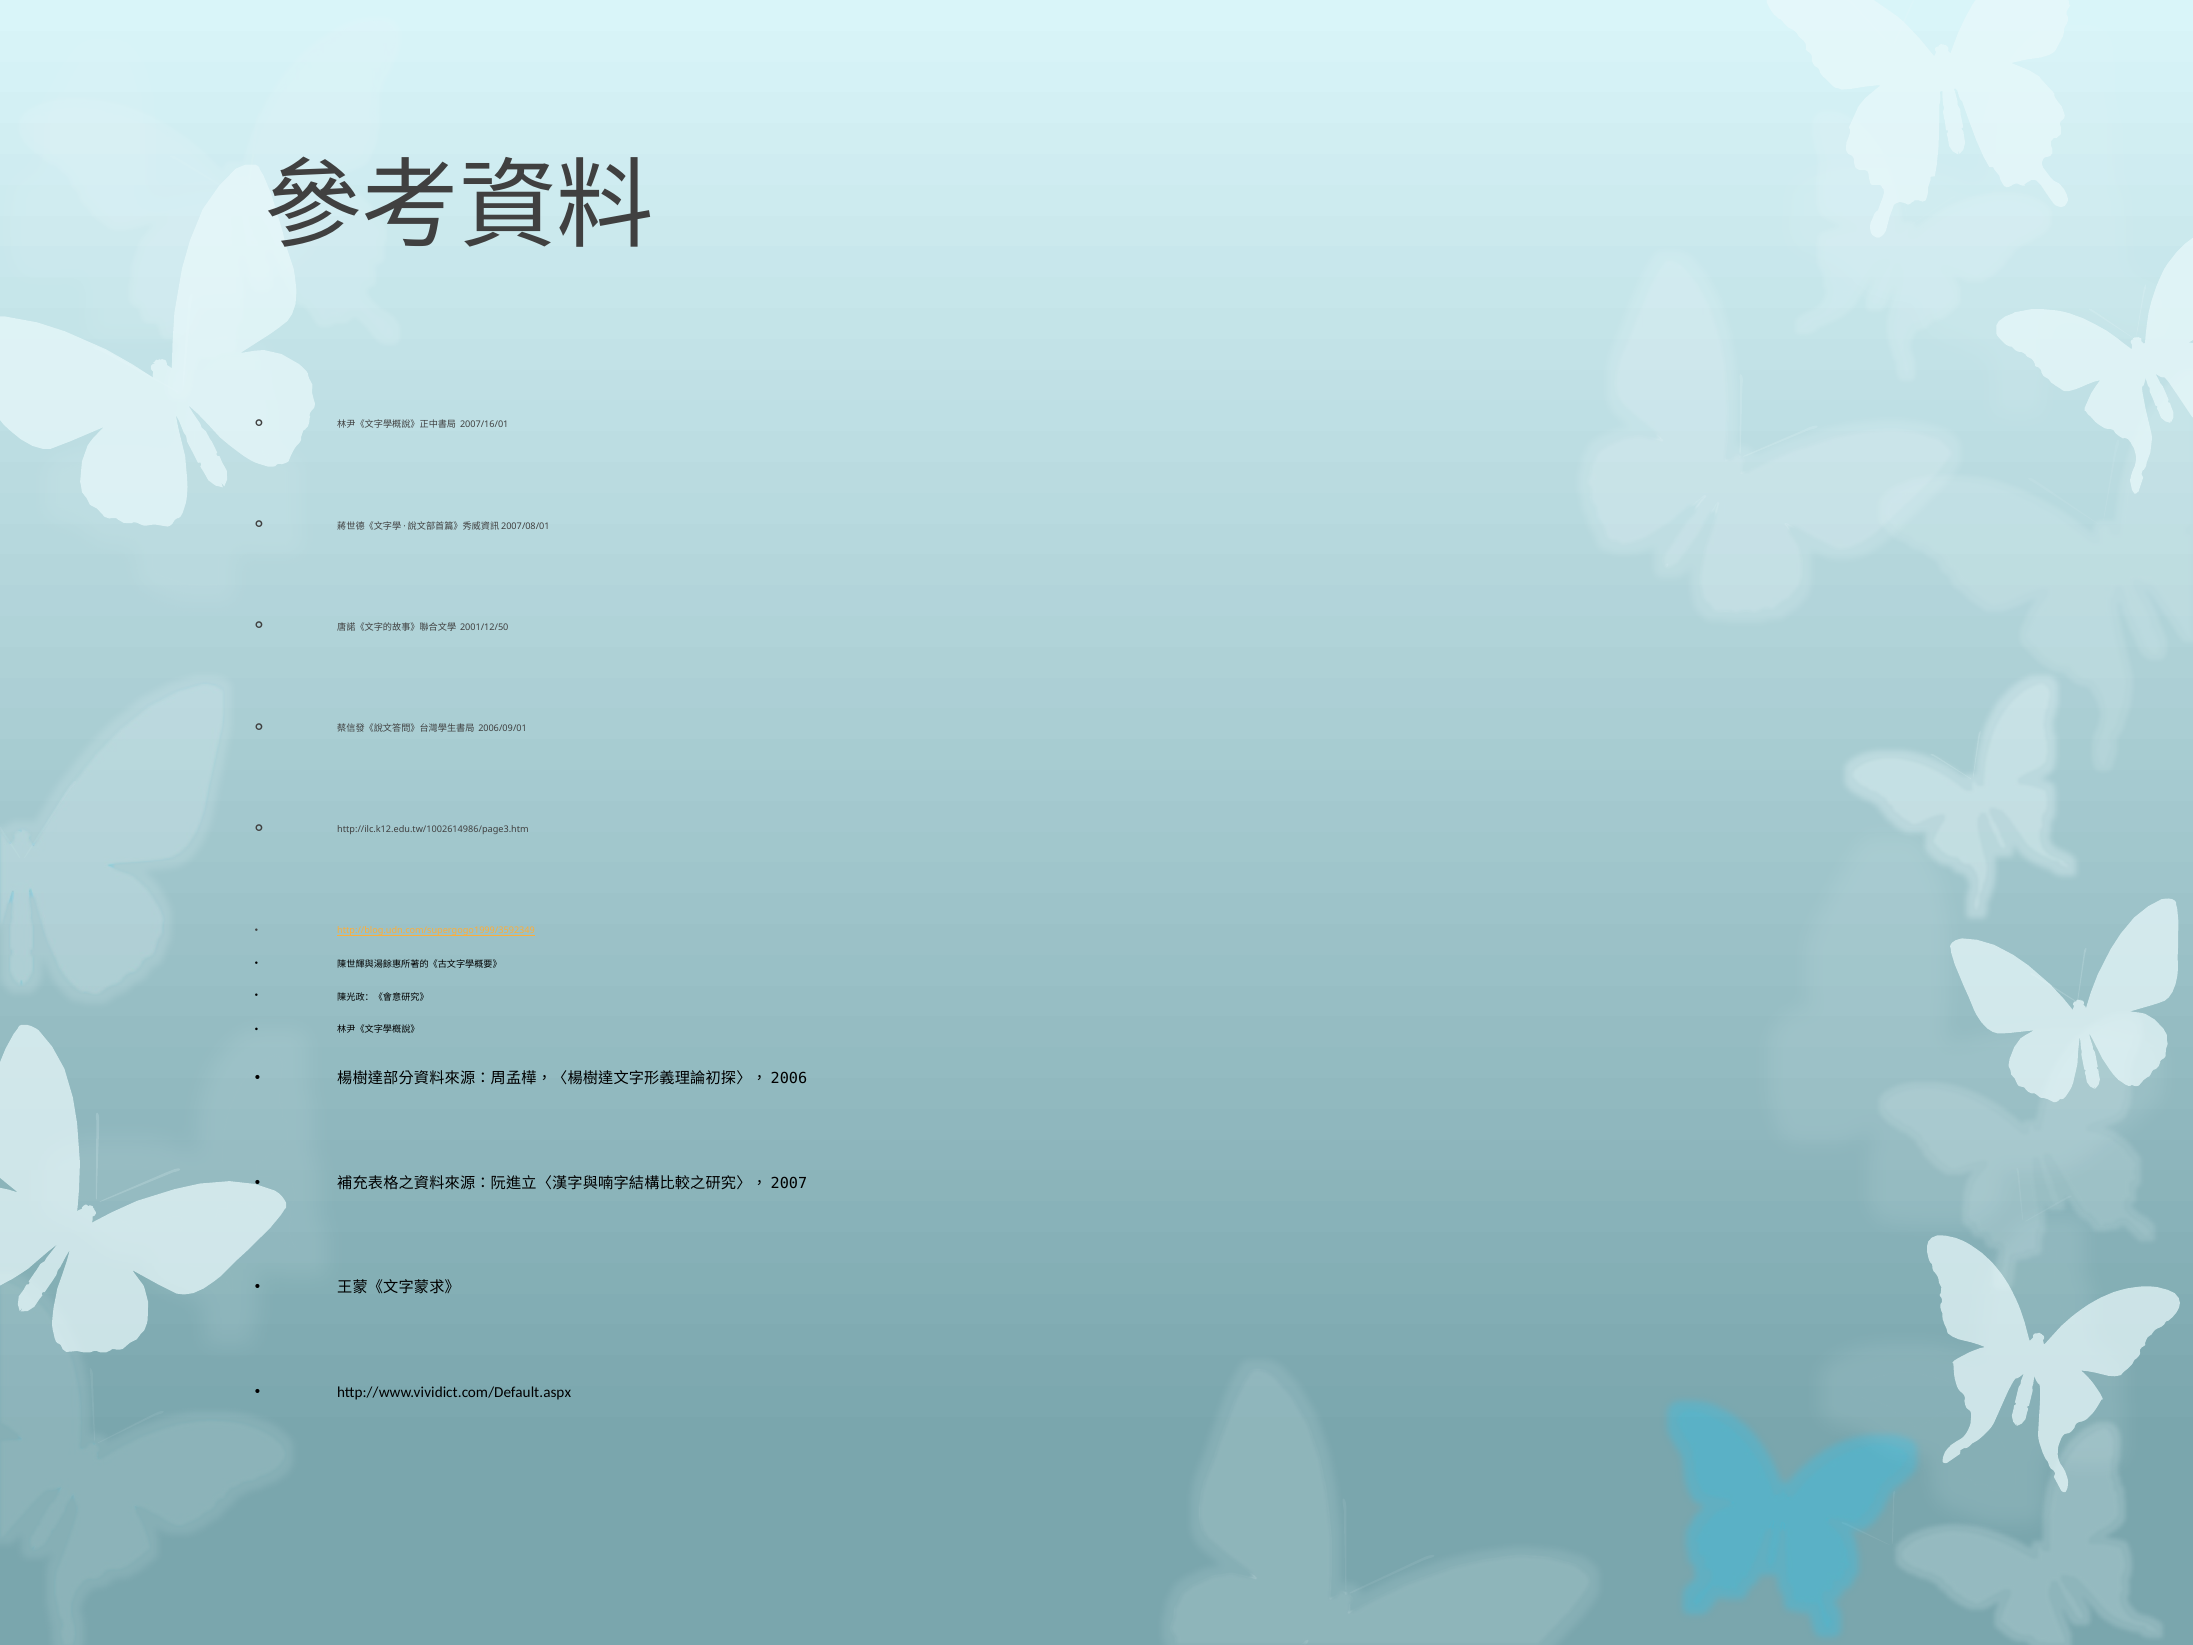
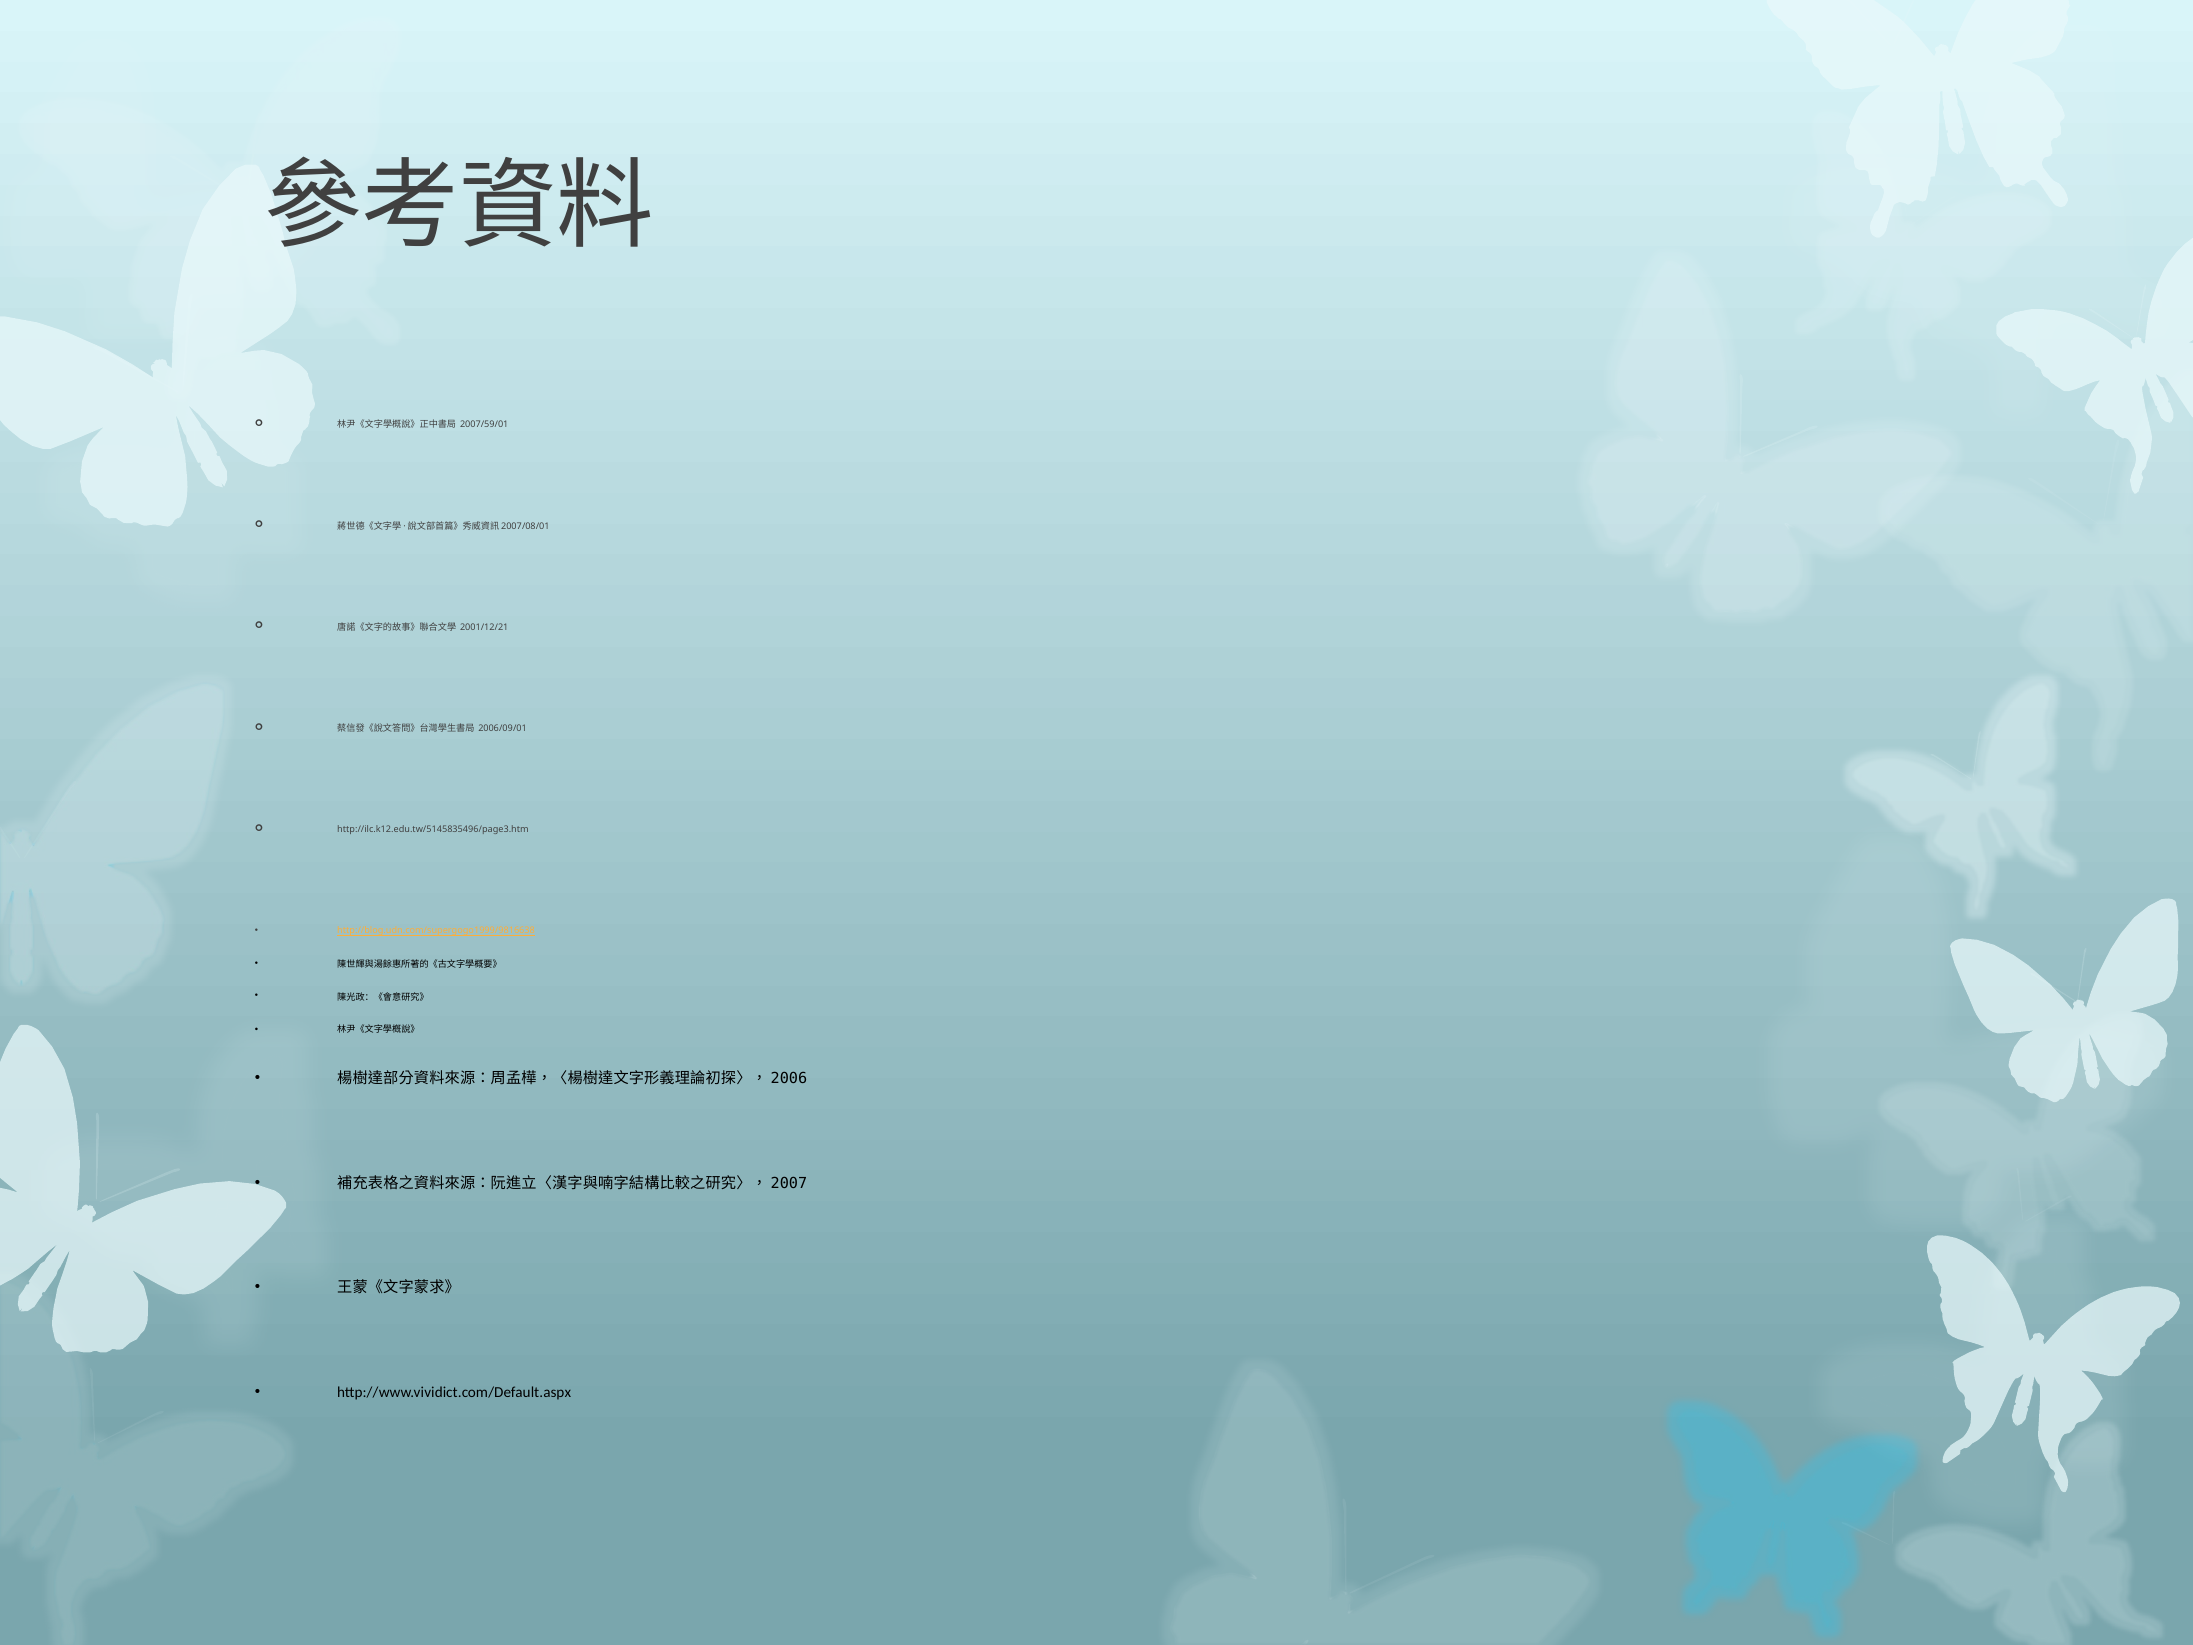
2007/16/01: 2007/16/01 -> 2007/59/01
2001/12/50: 2001/12/50 -> 2001/12/21
http://ilc.k12.edu.tw/1002614986/page3.htm: http://ilc.k12.edu.tw/1002614986/page3.htm -> http://ilc.k12.edu.tw/5145835496/page3.htm
http://blog.udn.com/supergogo1999/3592349: http://blog.udn.com/supergogo1999/3592349 -> http://blog.udn.com/supergogo1999/9816638
